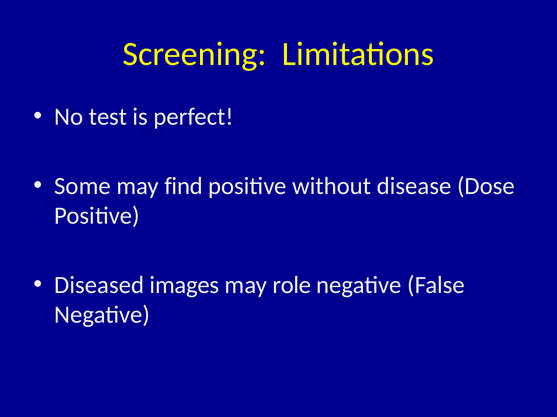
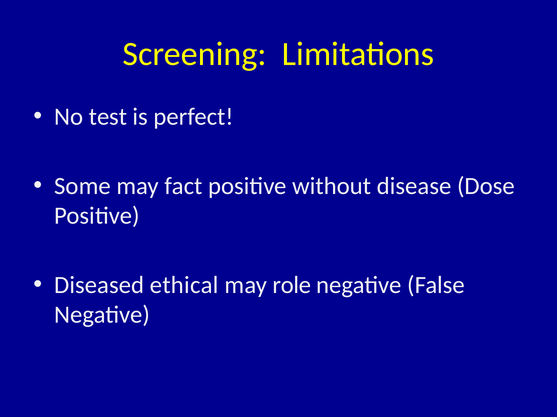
find: find -> fact
images: images -> ethical
